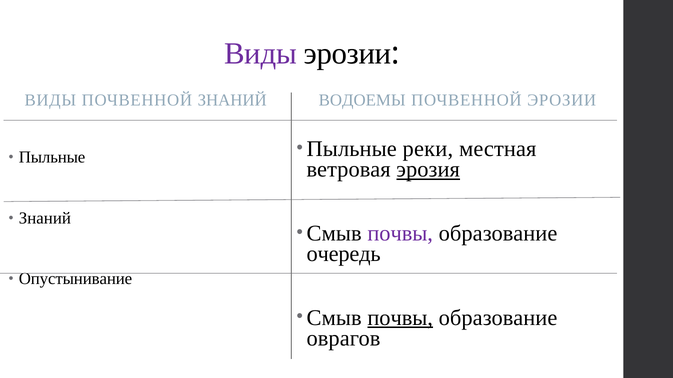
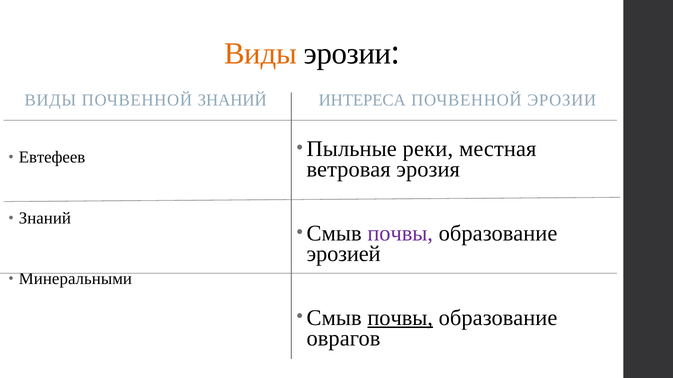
Виды at (261, 54) colour: purple -> orange
ВОДОЕМЫ: ВОДОЕМЫ -> ИНТЕРЕСА
Пыльные at (52, 158): Пыльные -> Евтефеев
эрозия underline: present -> none
очередь: очередь -> эрозией
Опустынивание: Опустынивание -> Минеральными
